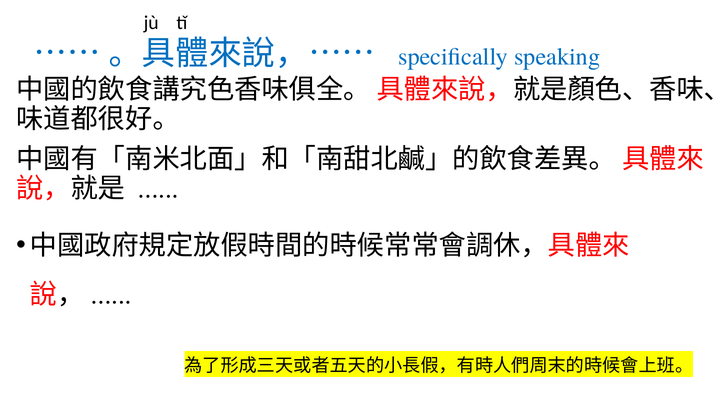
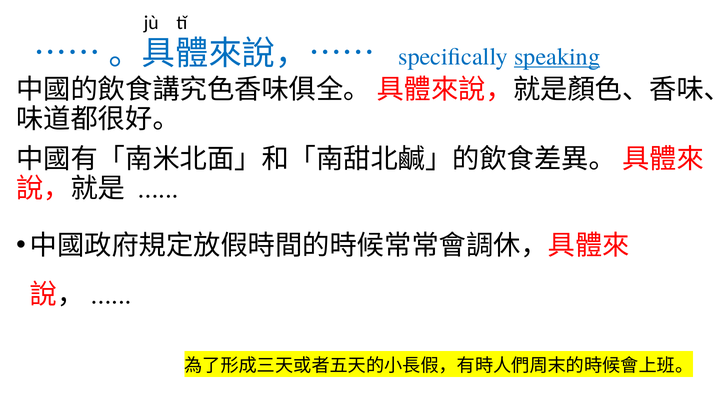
speaking underline: none -> present
